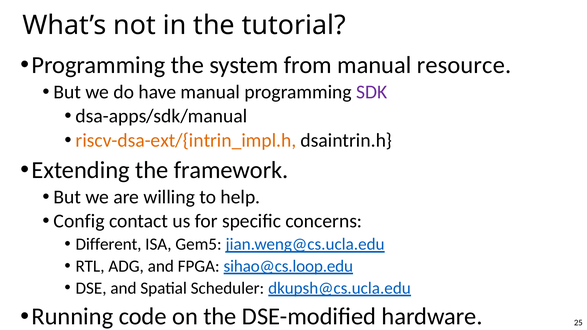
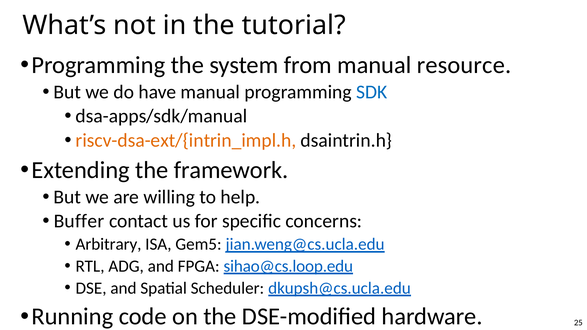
SDK colour: purple -> blue
Config: Config -> Buffer
Different: Different -> Arbitrary
